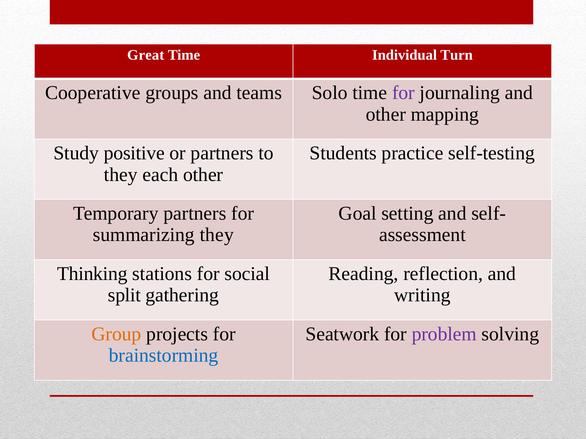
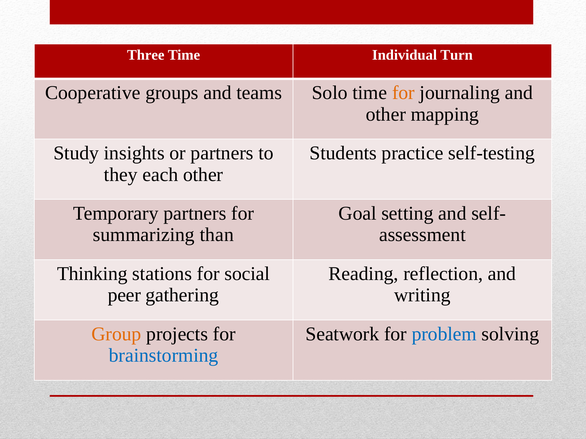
Great: Great -> Three
for at (403, 93) colour: purple -> orange
positive: positive -> insights
summarizing they: they -> than
split: split -> peer
problem colour: purple -> blue
